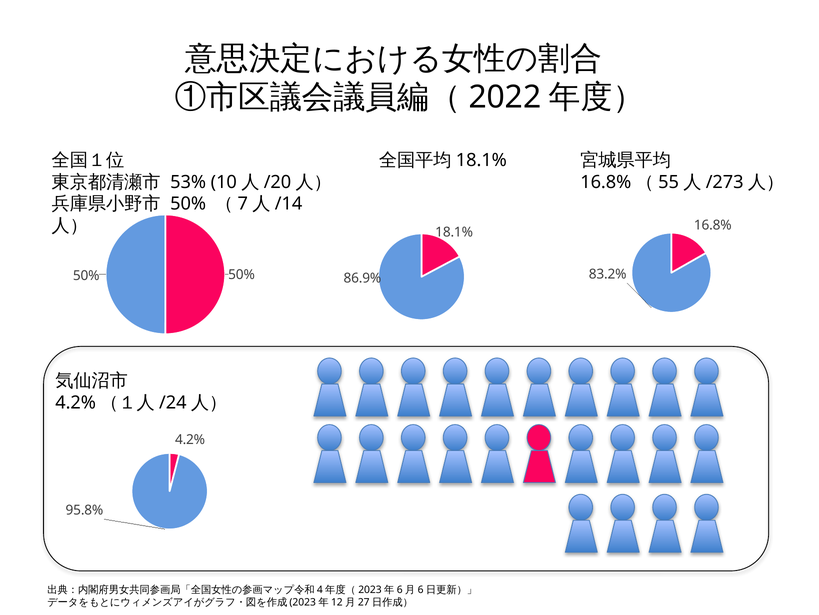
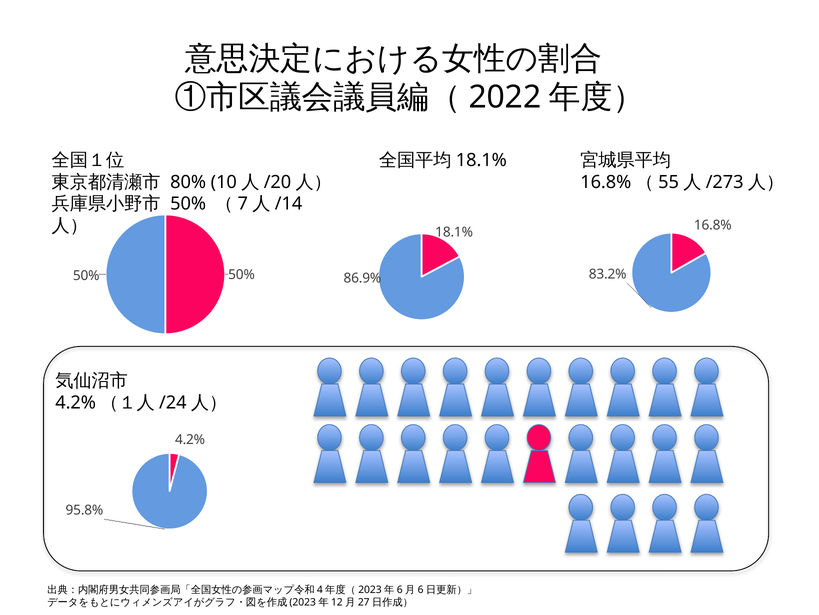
53%: 53% -> 80%
